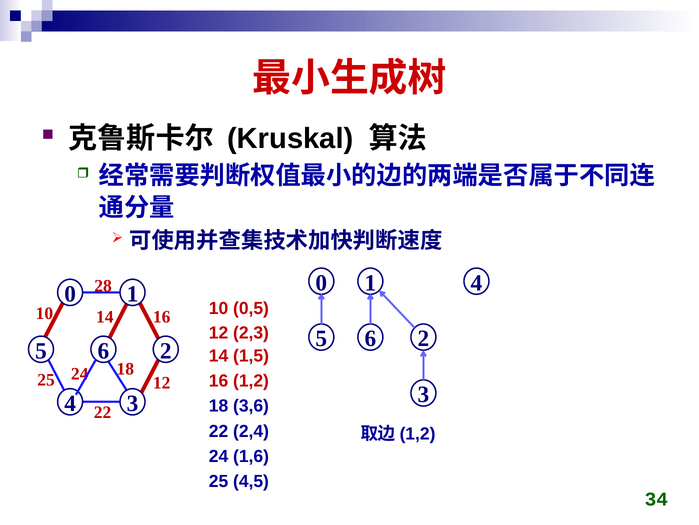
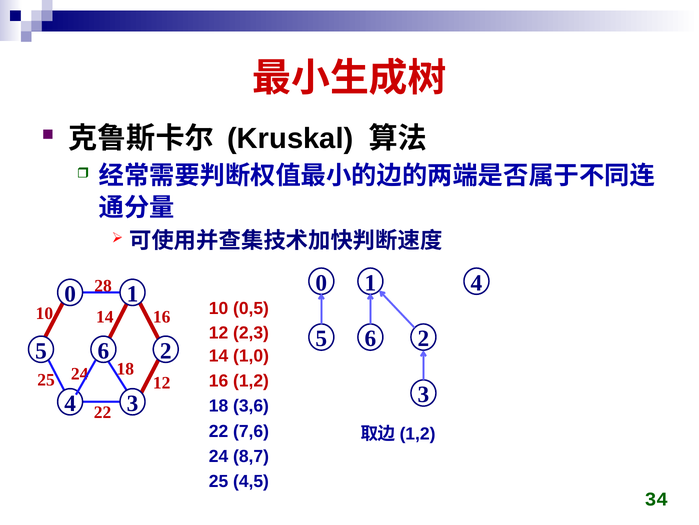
1,5: 1,5 -> 1,0
2,4: 2,4 -> 7,6
1,6: 1,6 -> 8,7
